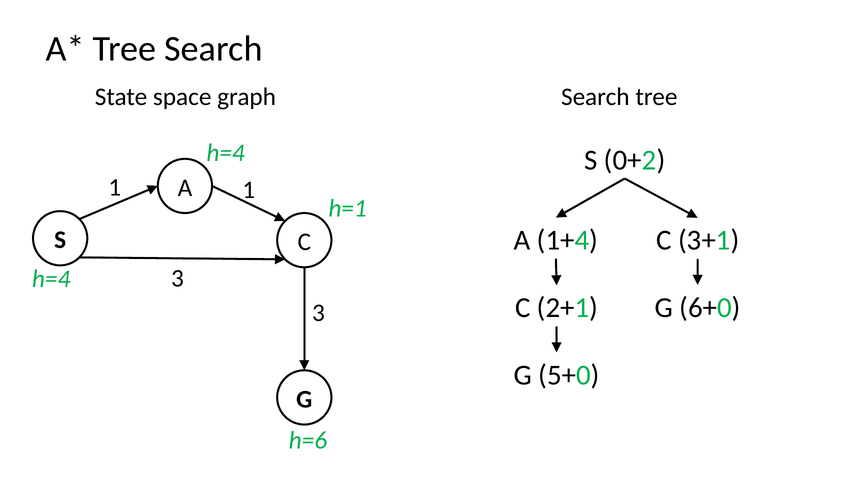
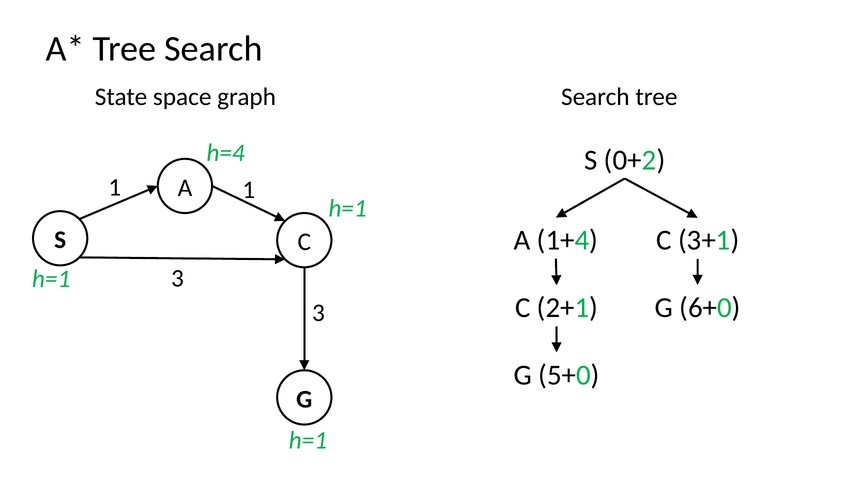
h=4 at (51, 279): h=4 -> h=1
h=6 at (308, 441): h=6 -> h=1
